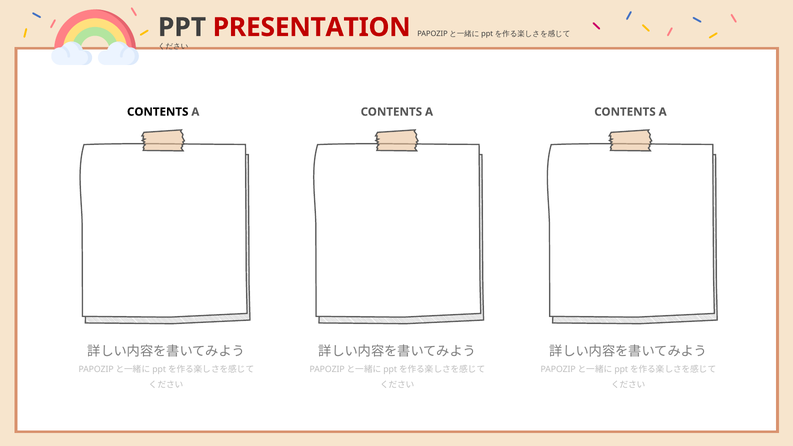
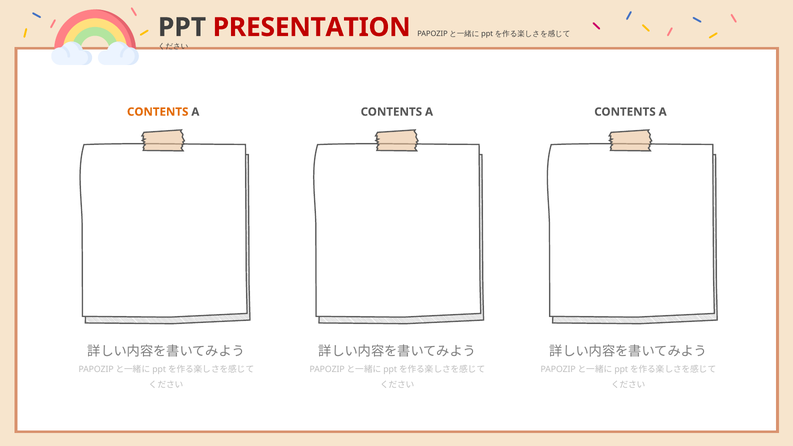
CONTENTS at (158, 112) colour: black -> orange
